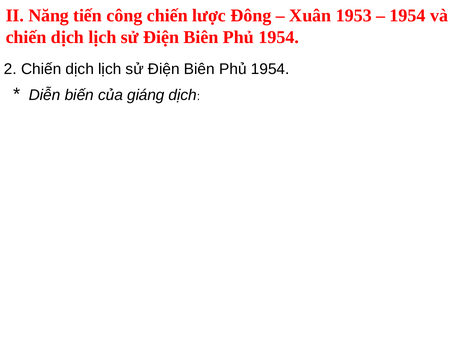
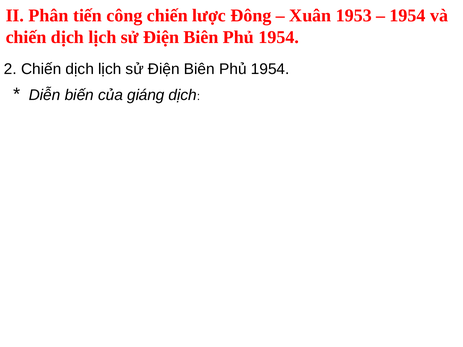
Năng: Năng -> Phân
